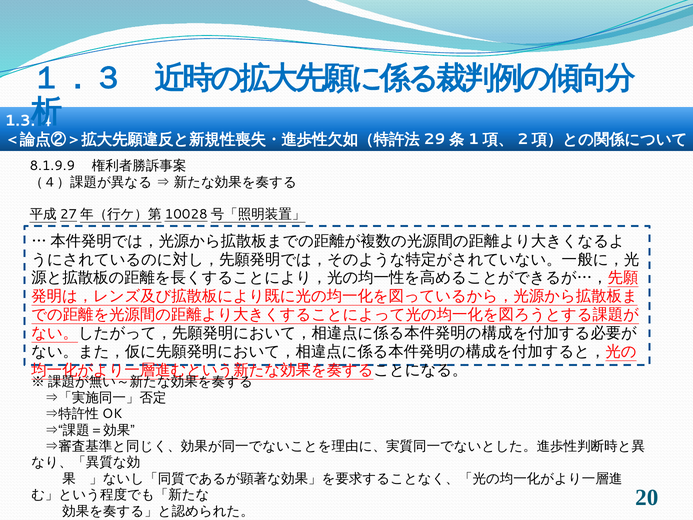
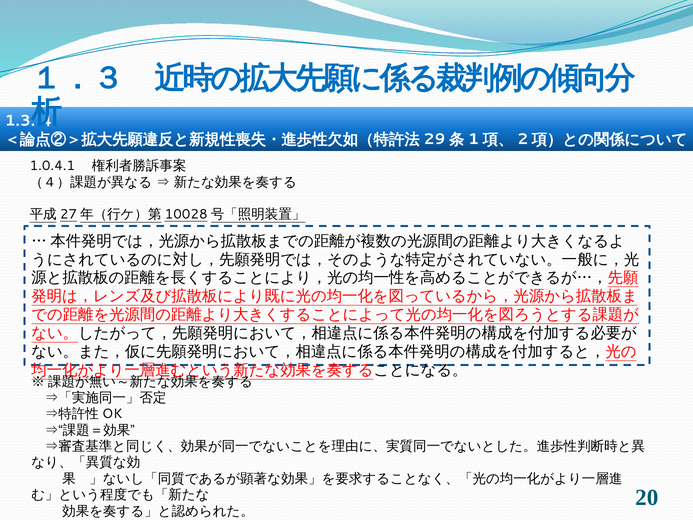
8.1.9.9: 8.1.9.9 -> 1.0.4.1
